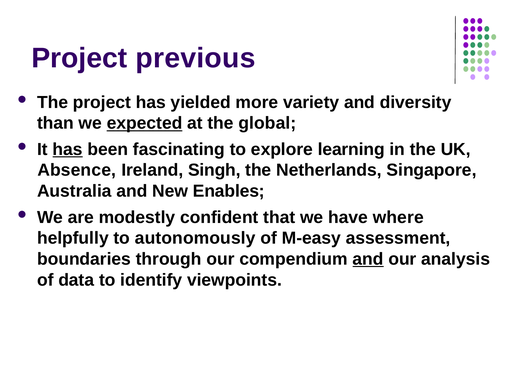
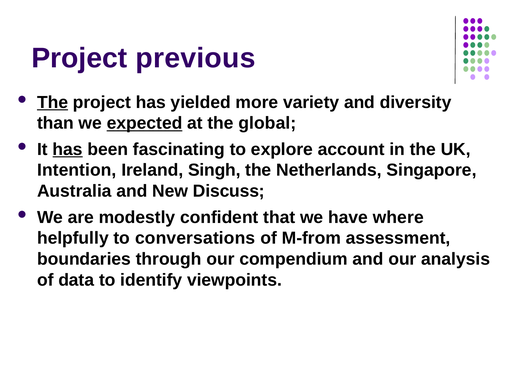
The at (53, 102) underline: none -> present
learning: learning -> account
Absence: Absence -> Intention
Enables: Enables -> Discuss
autonomously: autonomously -> conversations
M-easy: M-easy -> M-from
and at (368, 259) underline: present -> none
